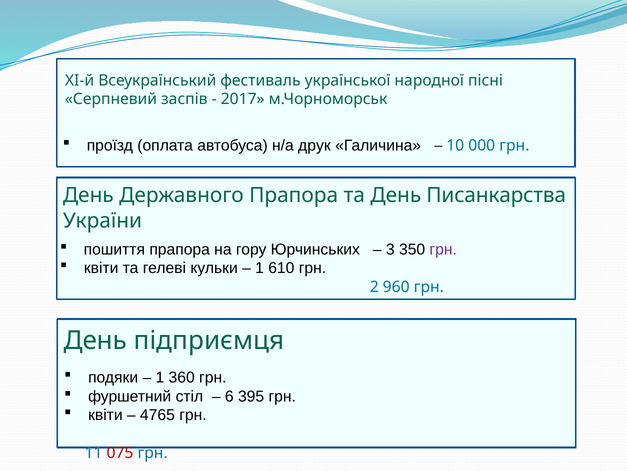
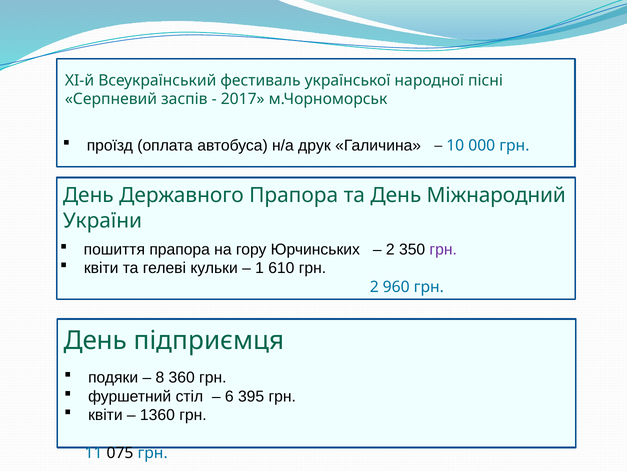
Писанкарства: Писанкарства -> Міжнародний
3 at (390, 249): 3 -> 2
1 at (160, 377): 1 -> 8
4765: 4765 -> 1360
075 colour: red -> black
